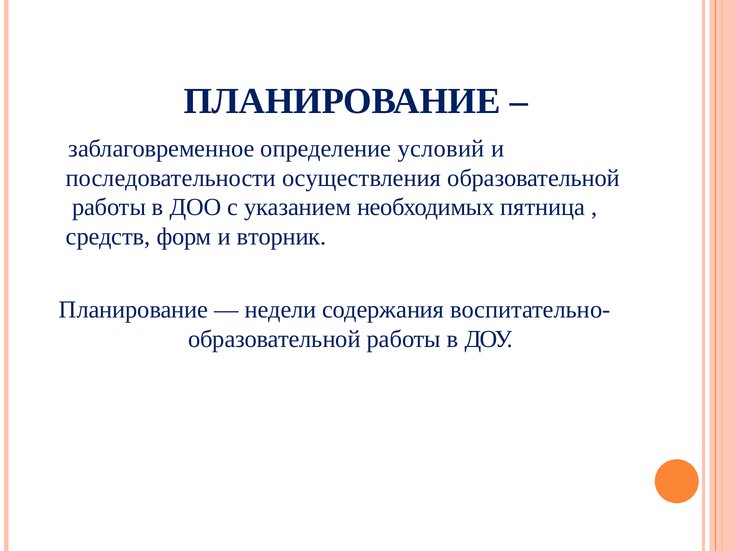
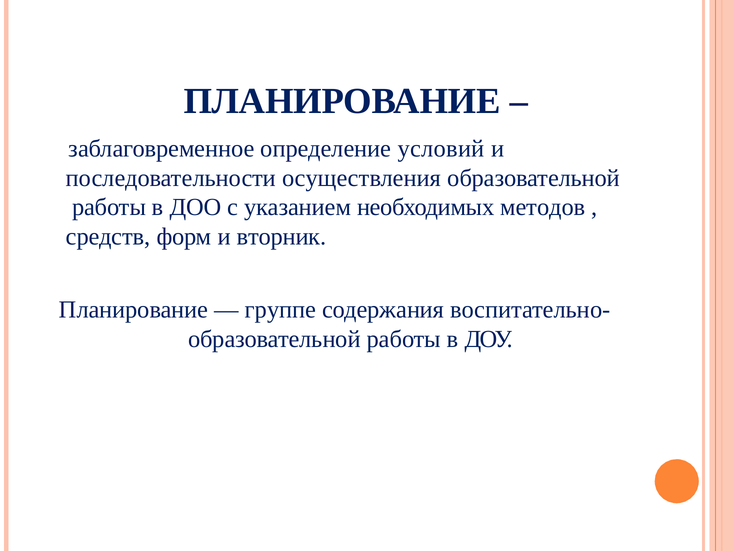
пятница: пятница -> методов
недели: недели -> группе
